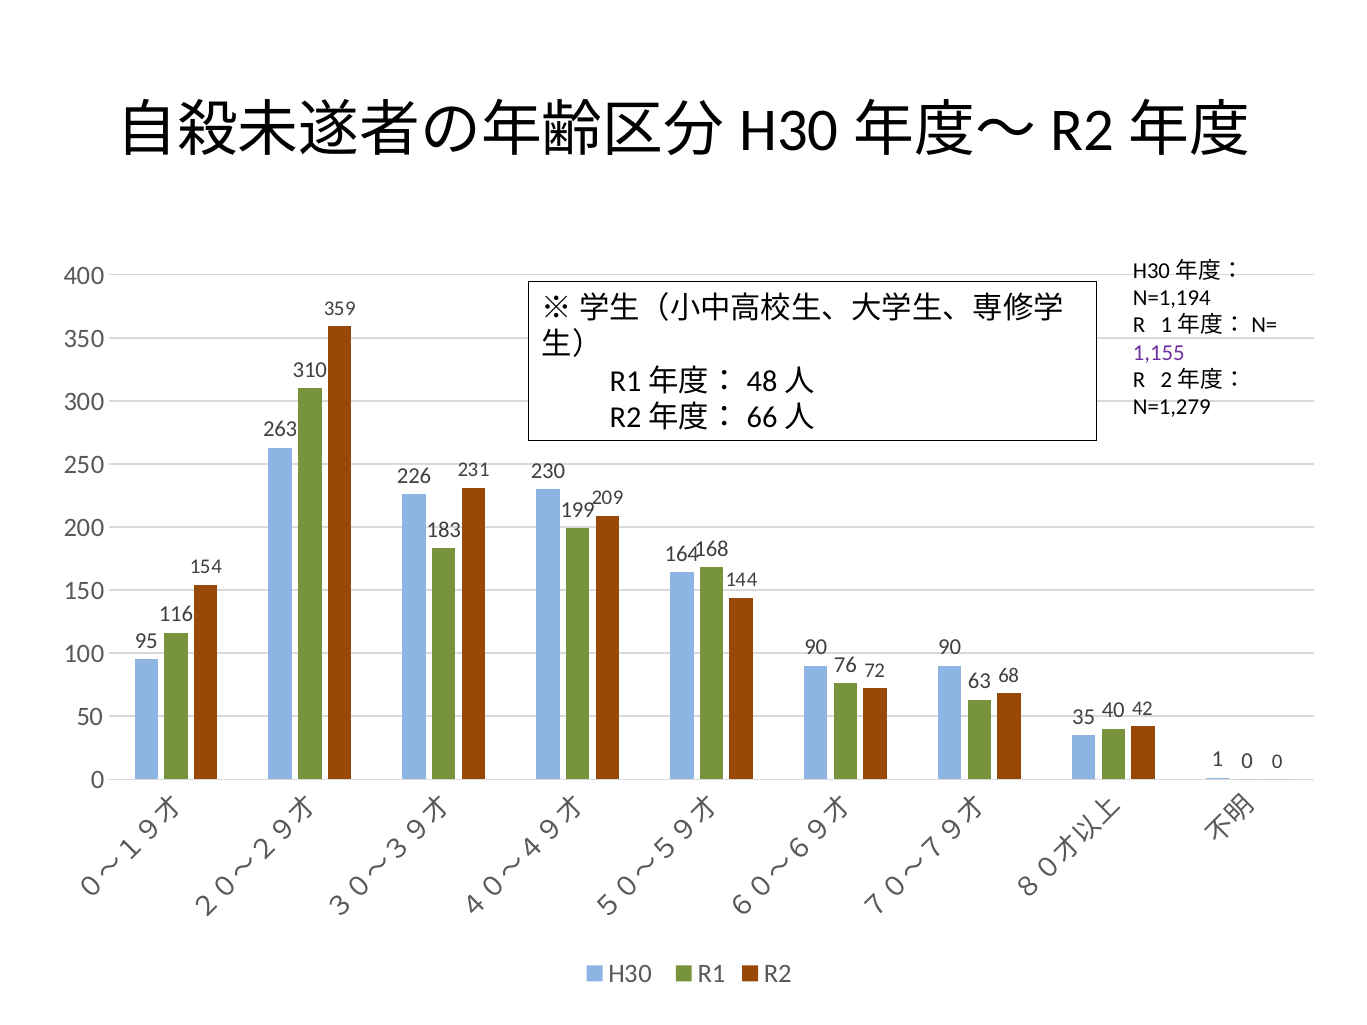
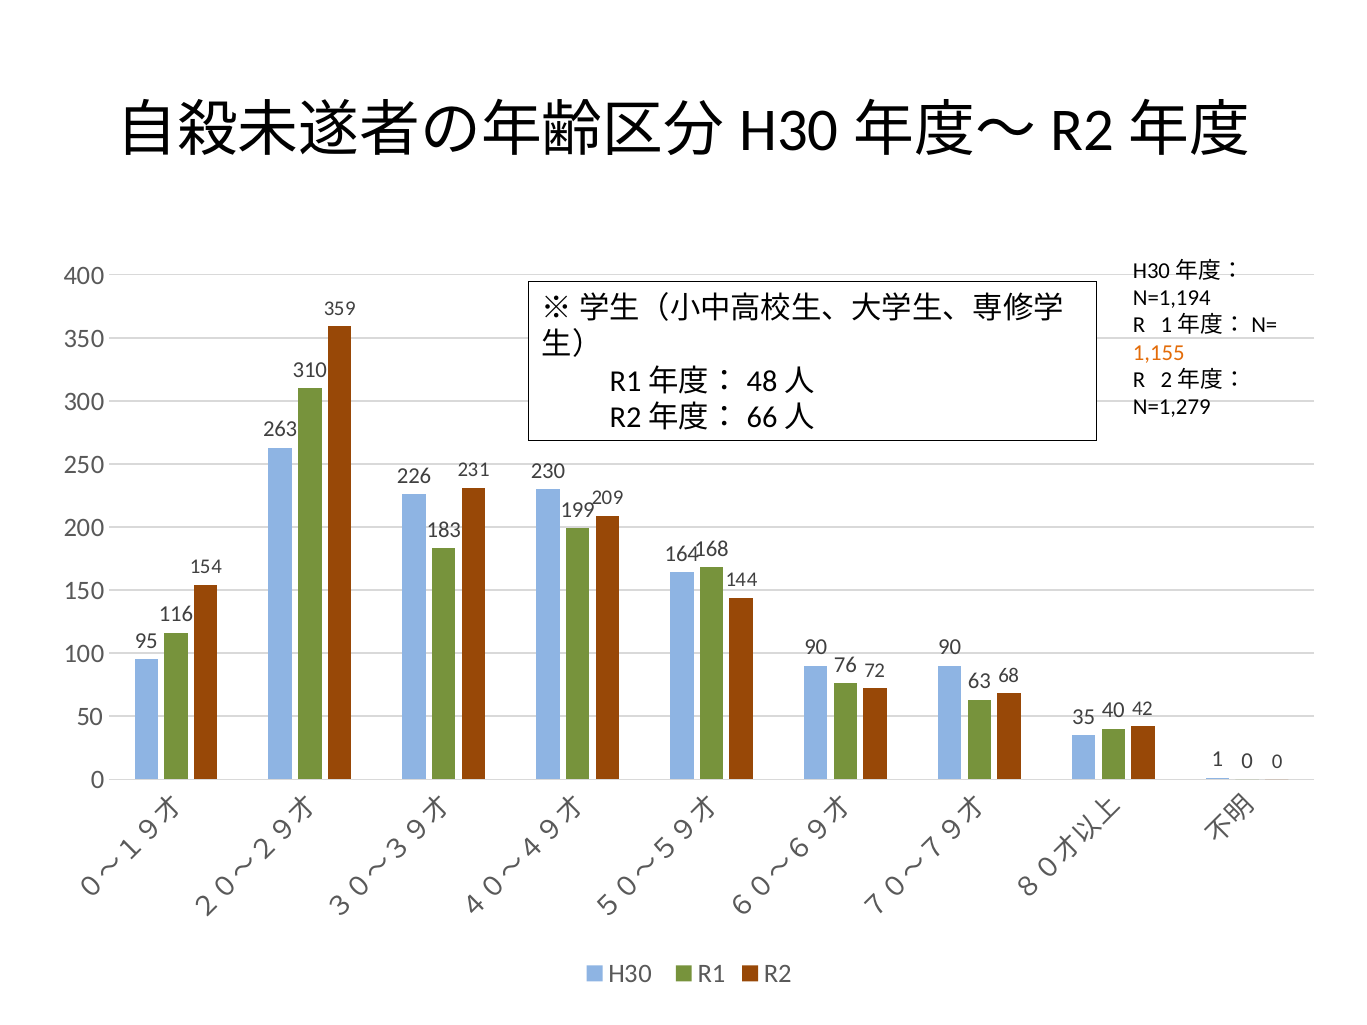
1,155 colour: purple -> orange
